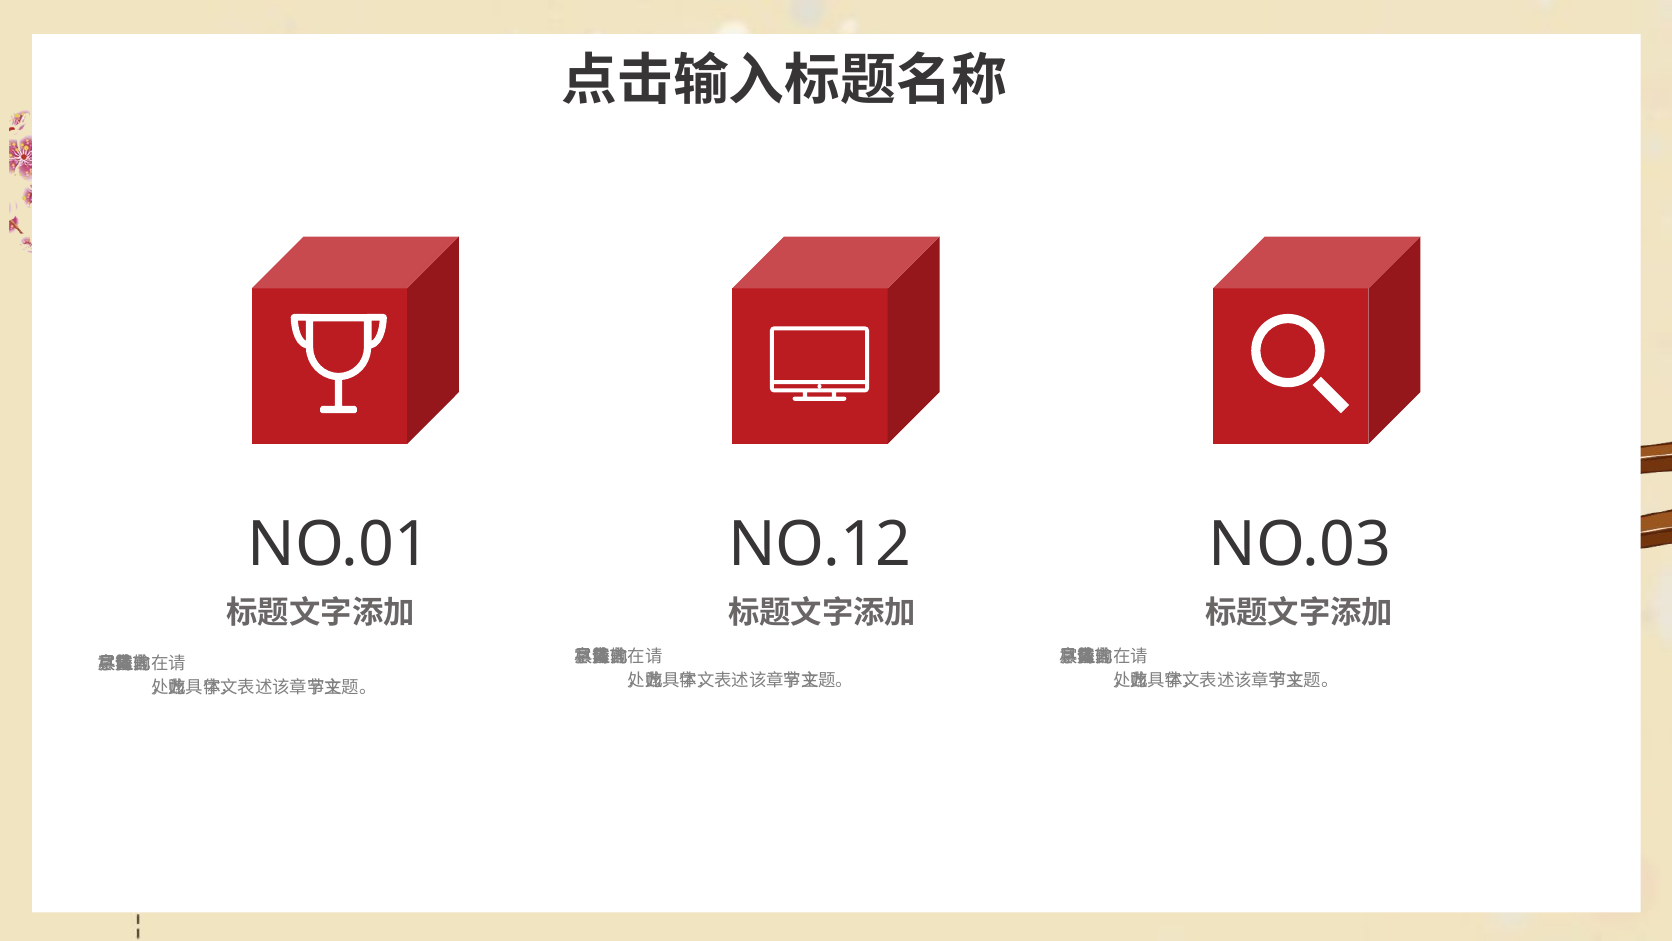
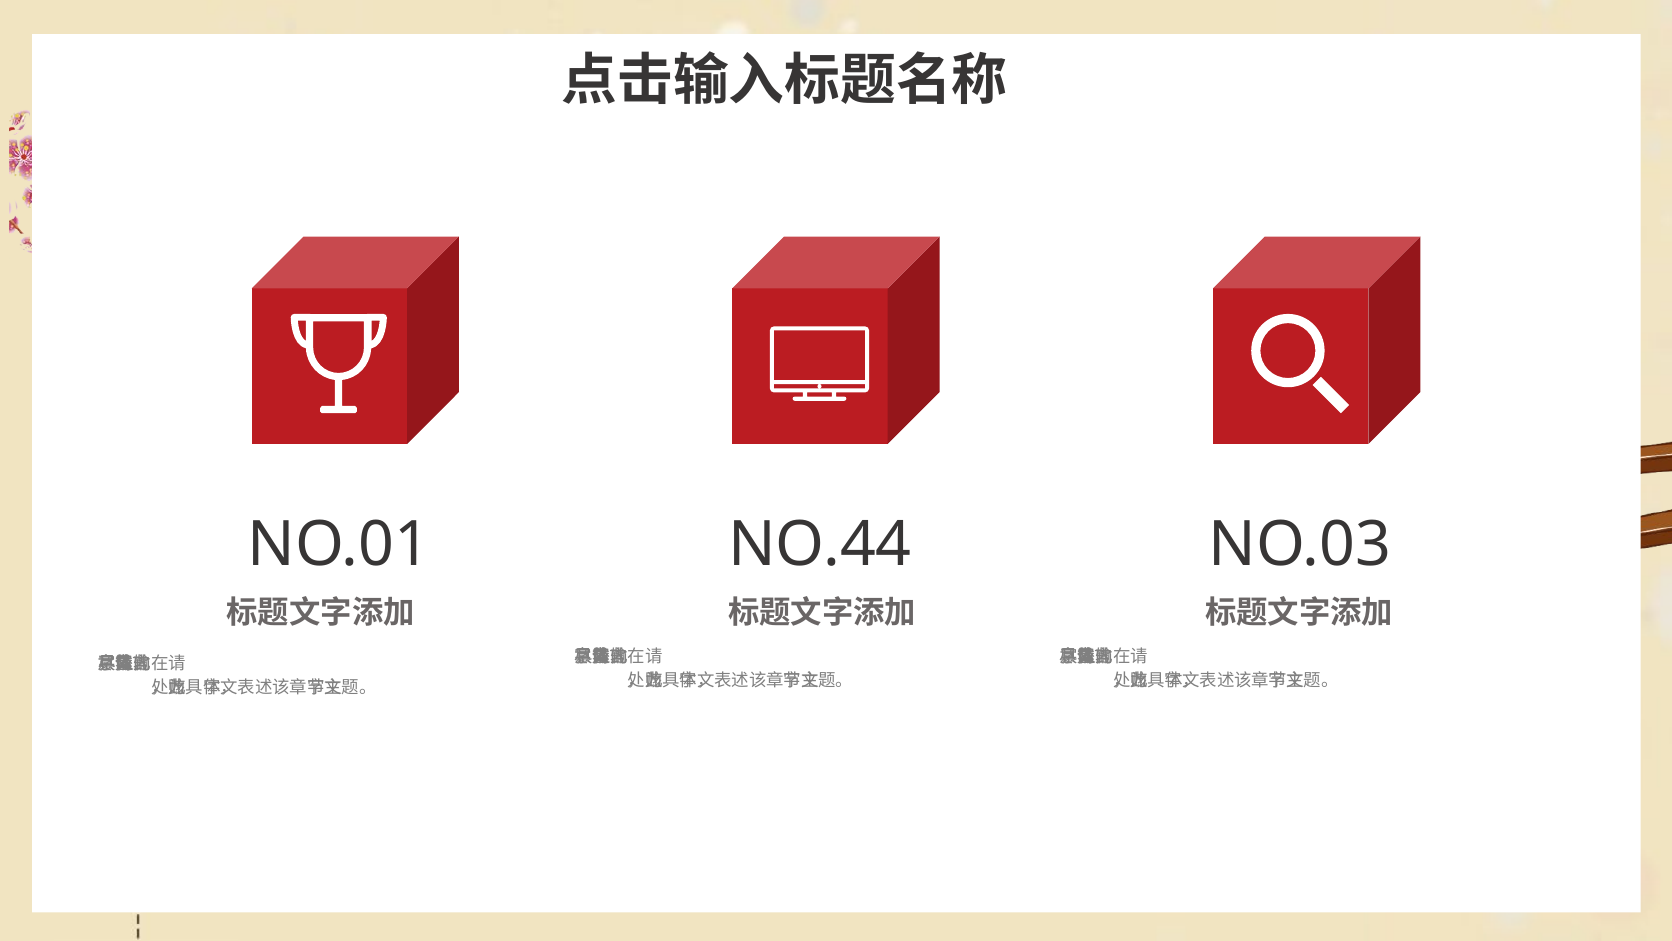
NO.12: NO.12 -> NO.44
